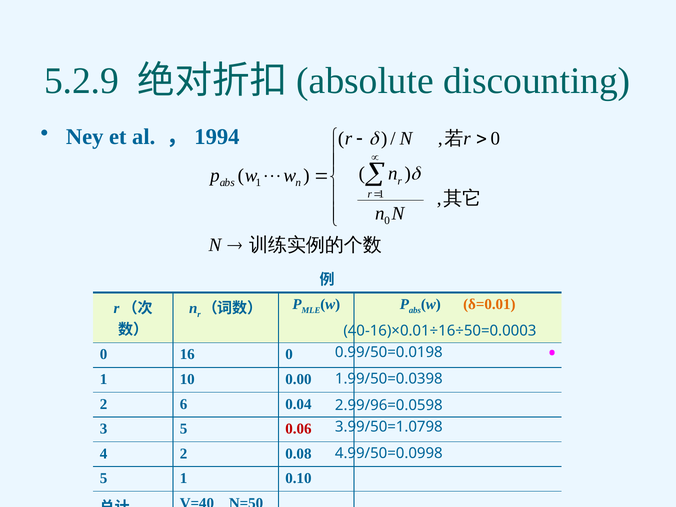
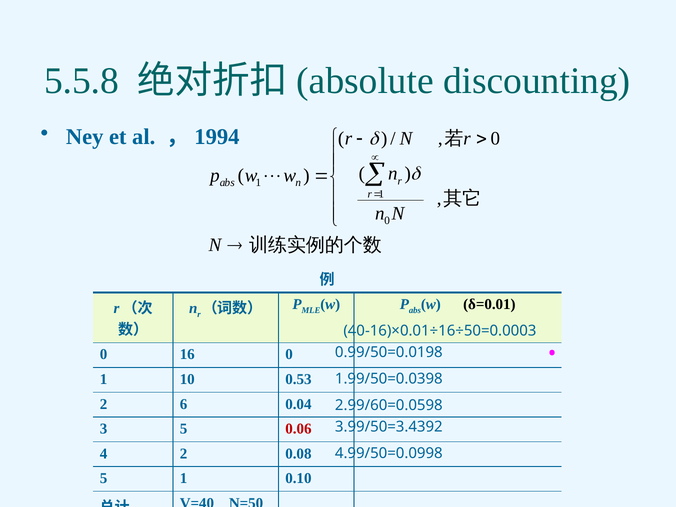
5.2.9: 5.2.9 -> 5.5.8
δ=0.01 colour: orange -> black
0.00: 0.00 -> 0.53
2.99/96=0.0598: 2.99/96=0.0598 -> 2.99/60=0.0598
3.99/50=1.0798: 3.99/50=1.0798 -> 3.99/50=3.4392
